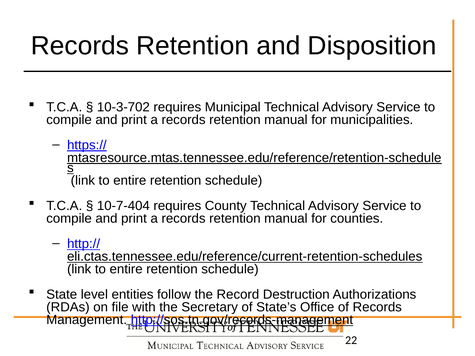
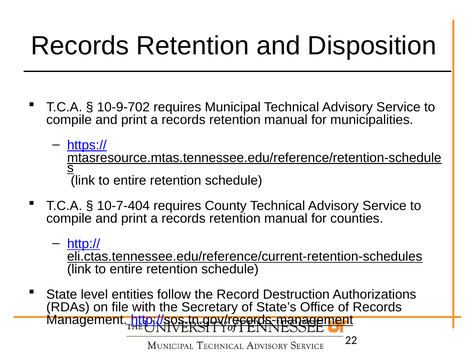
10-3-702: 10-3-702 -> 10-9-702
